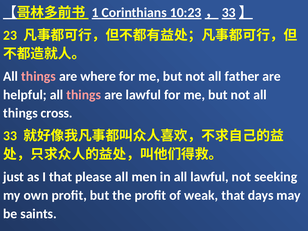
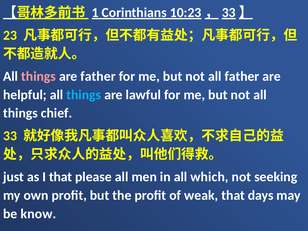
are where: where -> father
things at (84, 95) colour: pink -> light blue
cross: cross -> chief
all lawful: lawful -> which
saints: saints -> know
